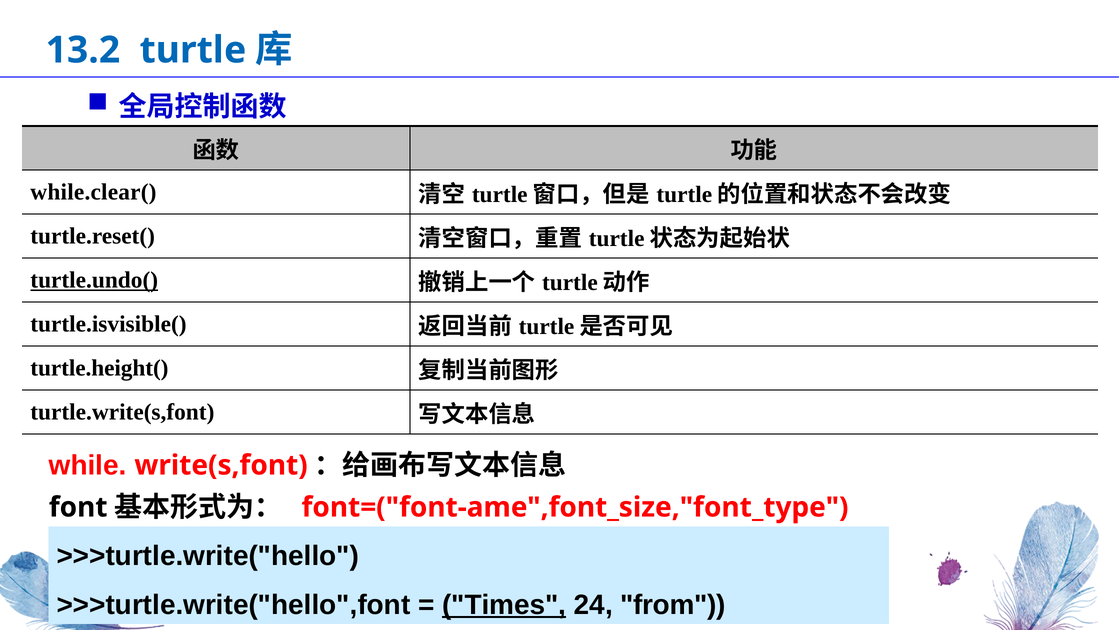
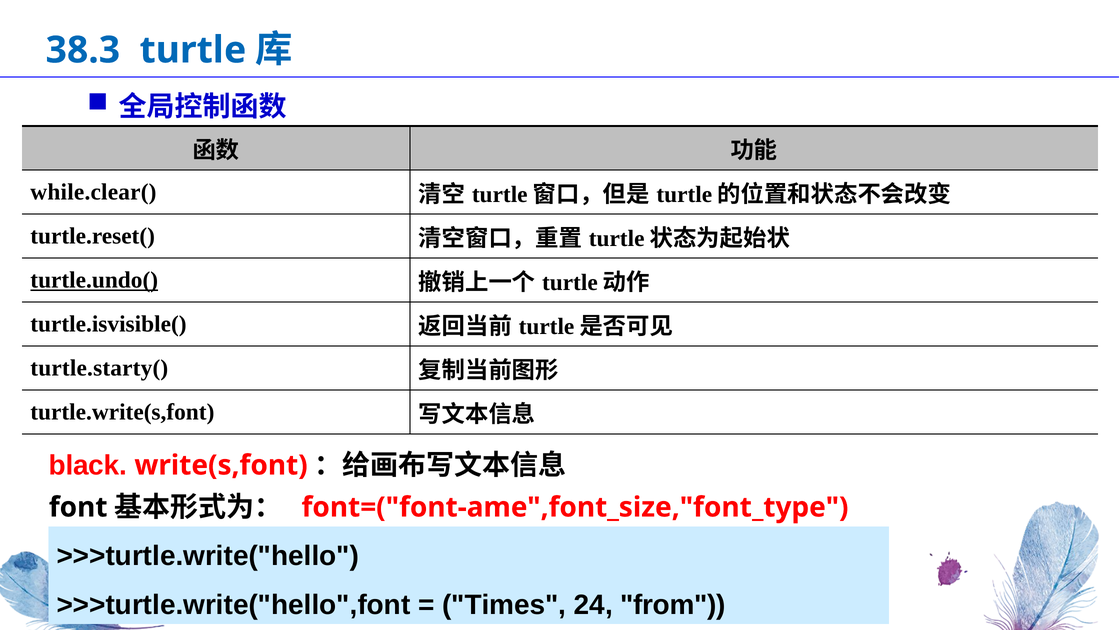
13.2: 13.2 -> 38.3
turtle.height(: turtle.height( -> turtle.starty(
while: while -> black
Times underline: present -> none
